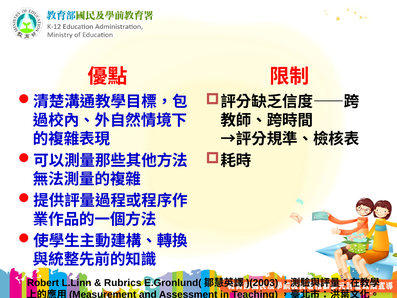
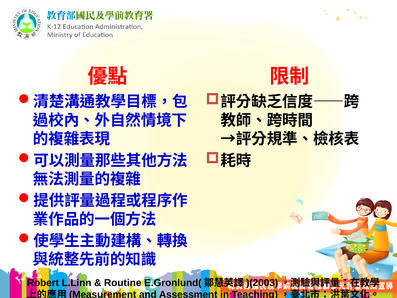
Rubrics: Rubrics -> Routine
